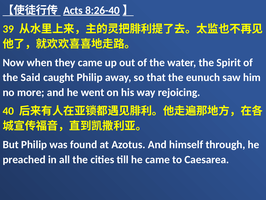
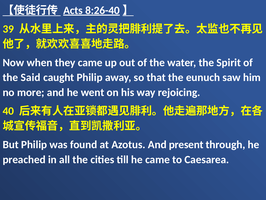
himself: himself -> present
